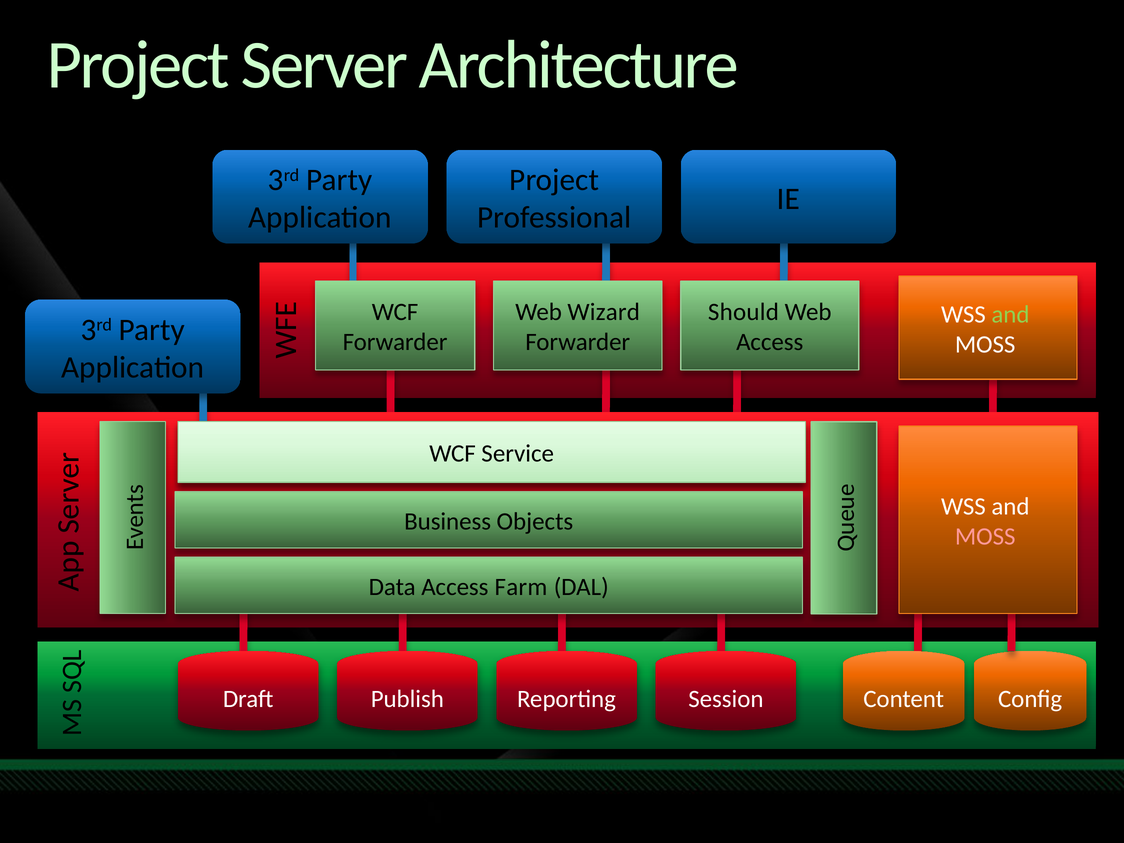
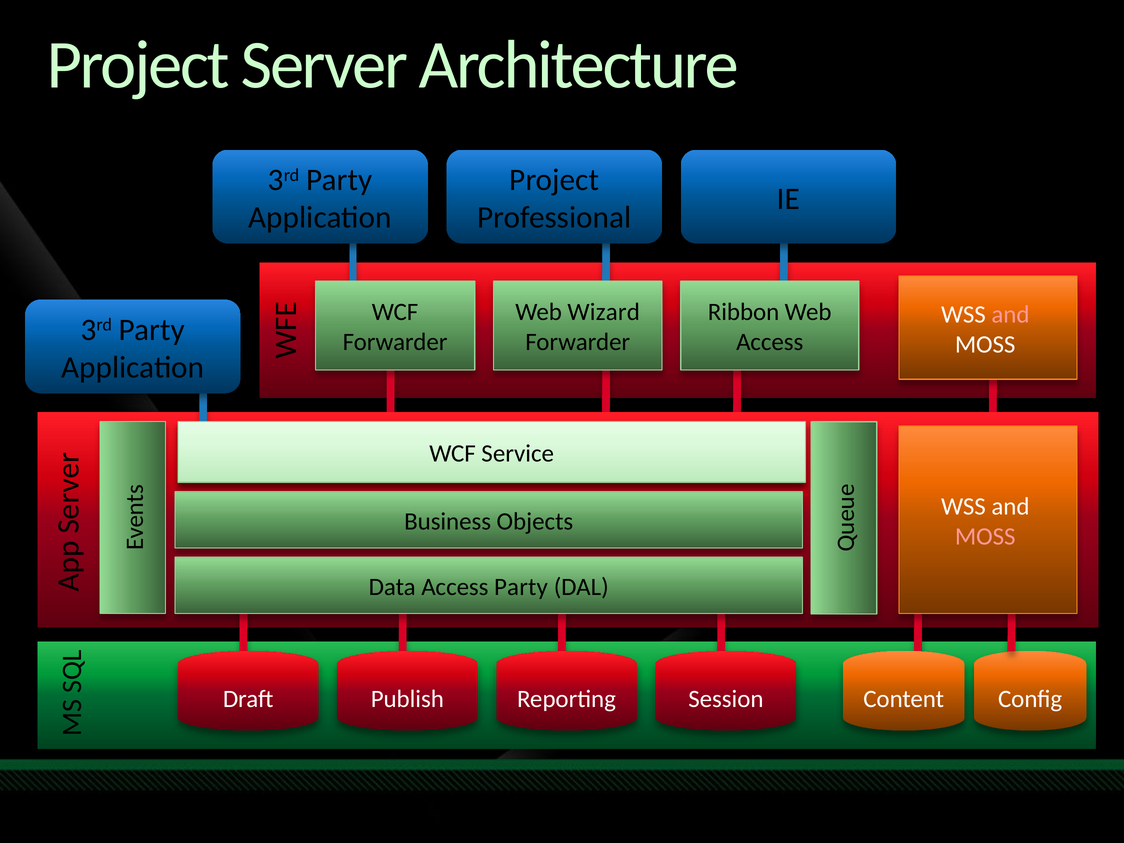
Should: Should -> Ribbon
and at (1010, 315) colour: light green -> pink
Access Farm: Farm -> Party
